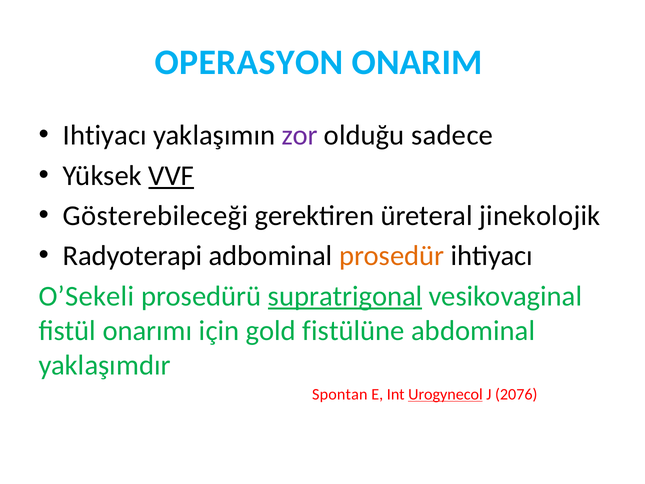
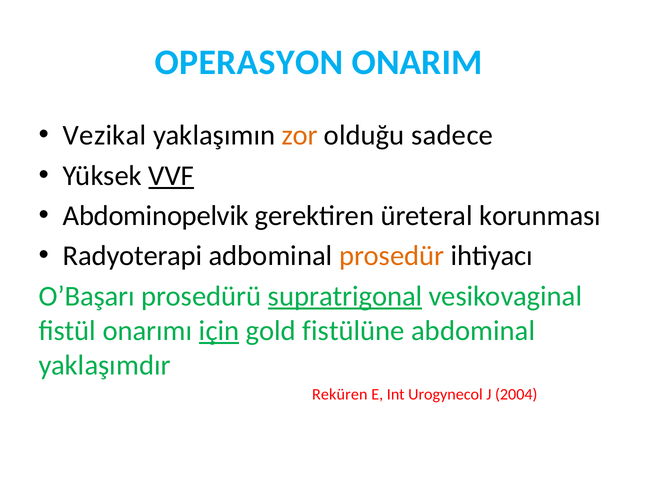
Ihtiyacı at (105, 135): Ihtiyacı -> Vezikal
zor colour: purple -> orange
Gösterebileceği: Gösterebileceği -> Abdominopelvik
jinekolojik: jinekolojik -> korunması
O’Sekeli: O’Sekeli -> O’Başarı
için underline: none -> present
Spontan: Spontan -> Reküren
Urogynecol underline: present -> none
2076: 2076 -> 2004
